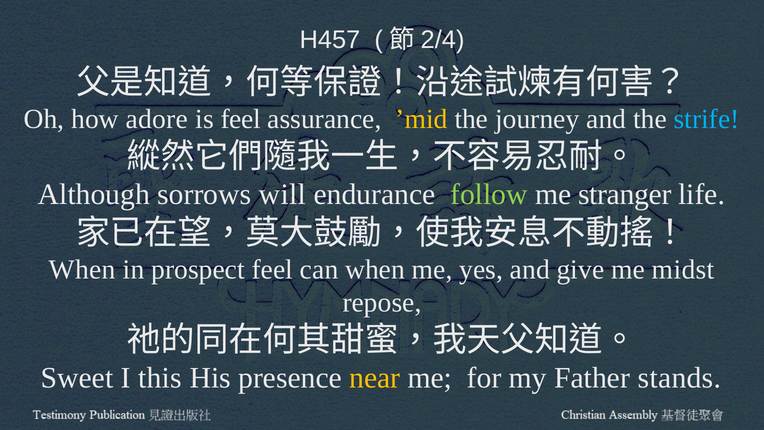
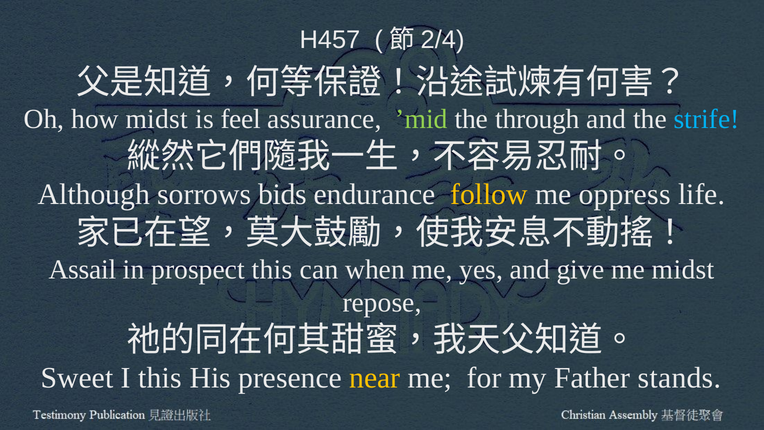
how adore: adore -> midst
’mid colour: yellow -> light green
journey: journey -> through
will: will -> bids
follow colour: light green -> yellow
stranger: stranger -> oppress
When at (82, 269): When -> Assail
prospect feel: feel -> this
